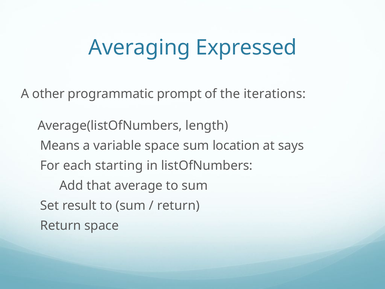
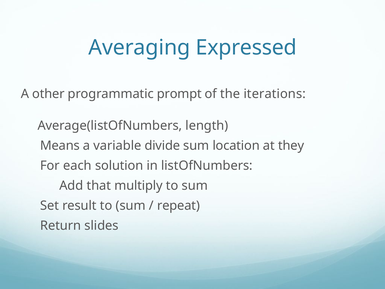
variable space: space -> divide
says: says -> they
starting: starting -> solution
average: average -> multiply
return at (178, 205): return -> repeat
Return space: space -> slides
